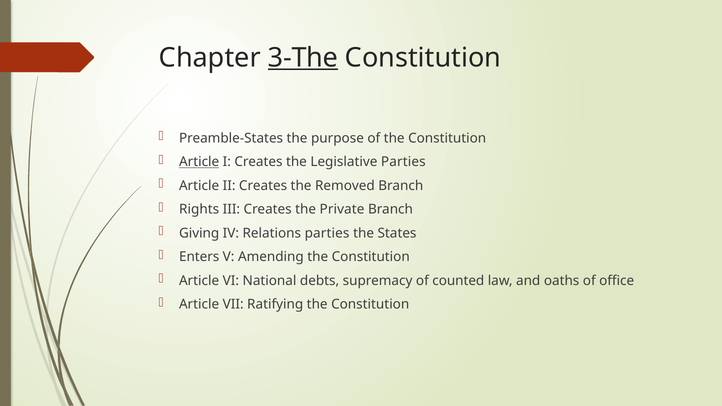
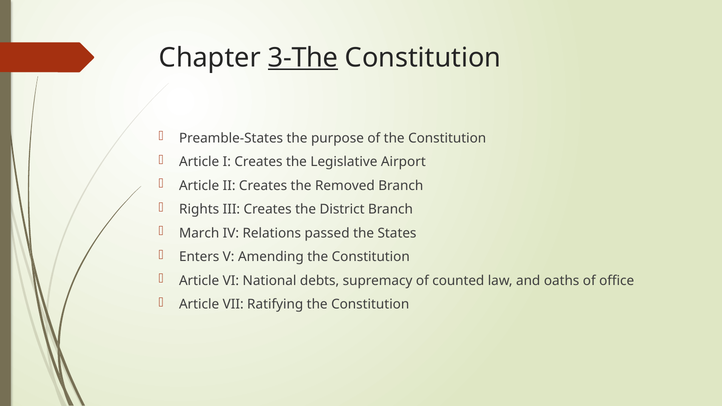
Article at (199, 162) underline: present -> none
Legislative Parties: Parties -> Airport
Private: Private -> District
Giving: Giving -> March
Relations parties: parties -> passed
